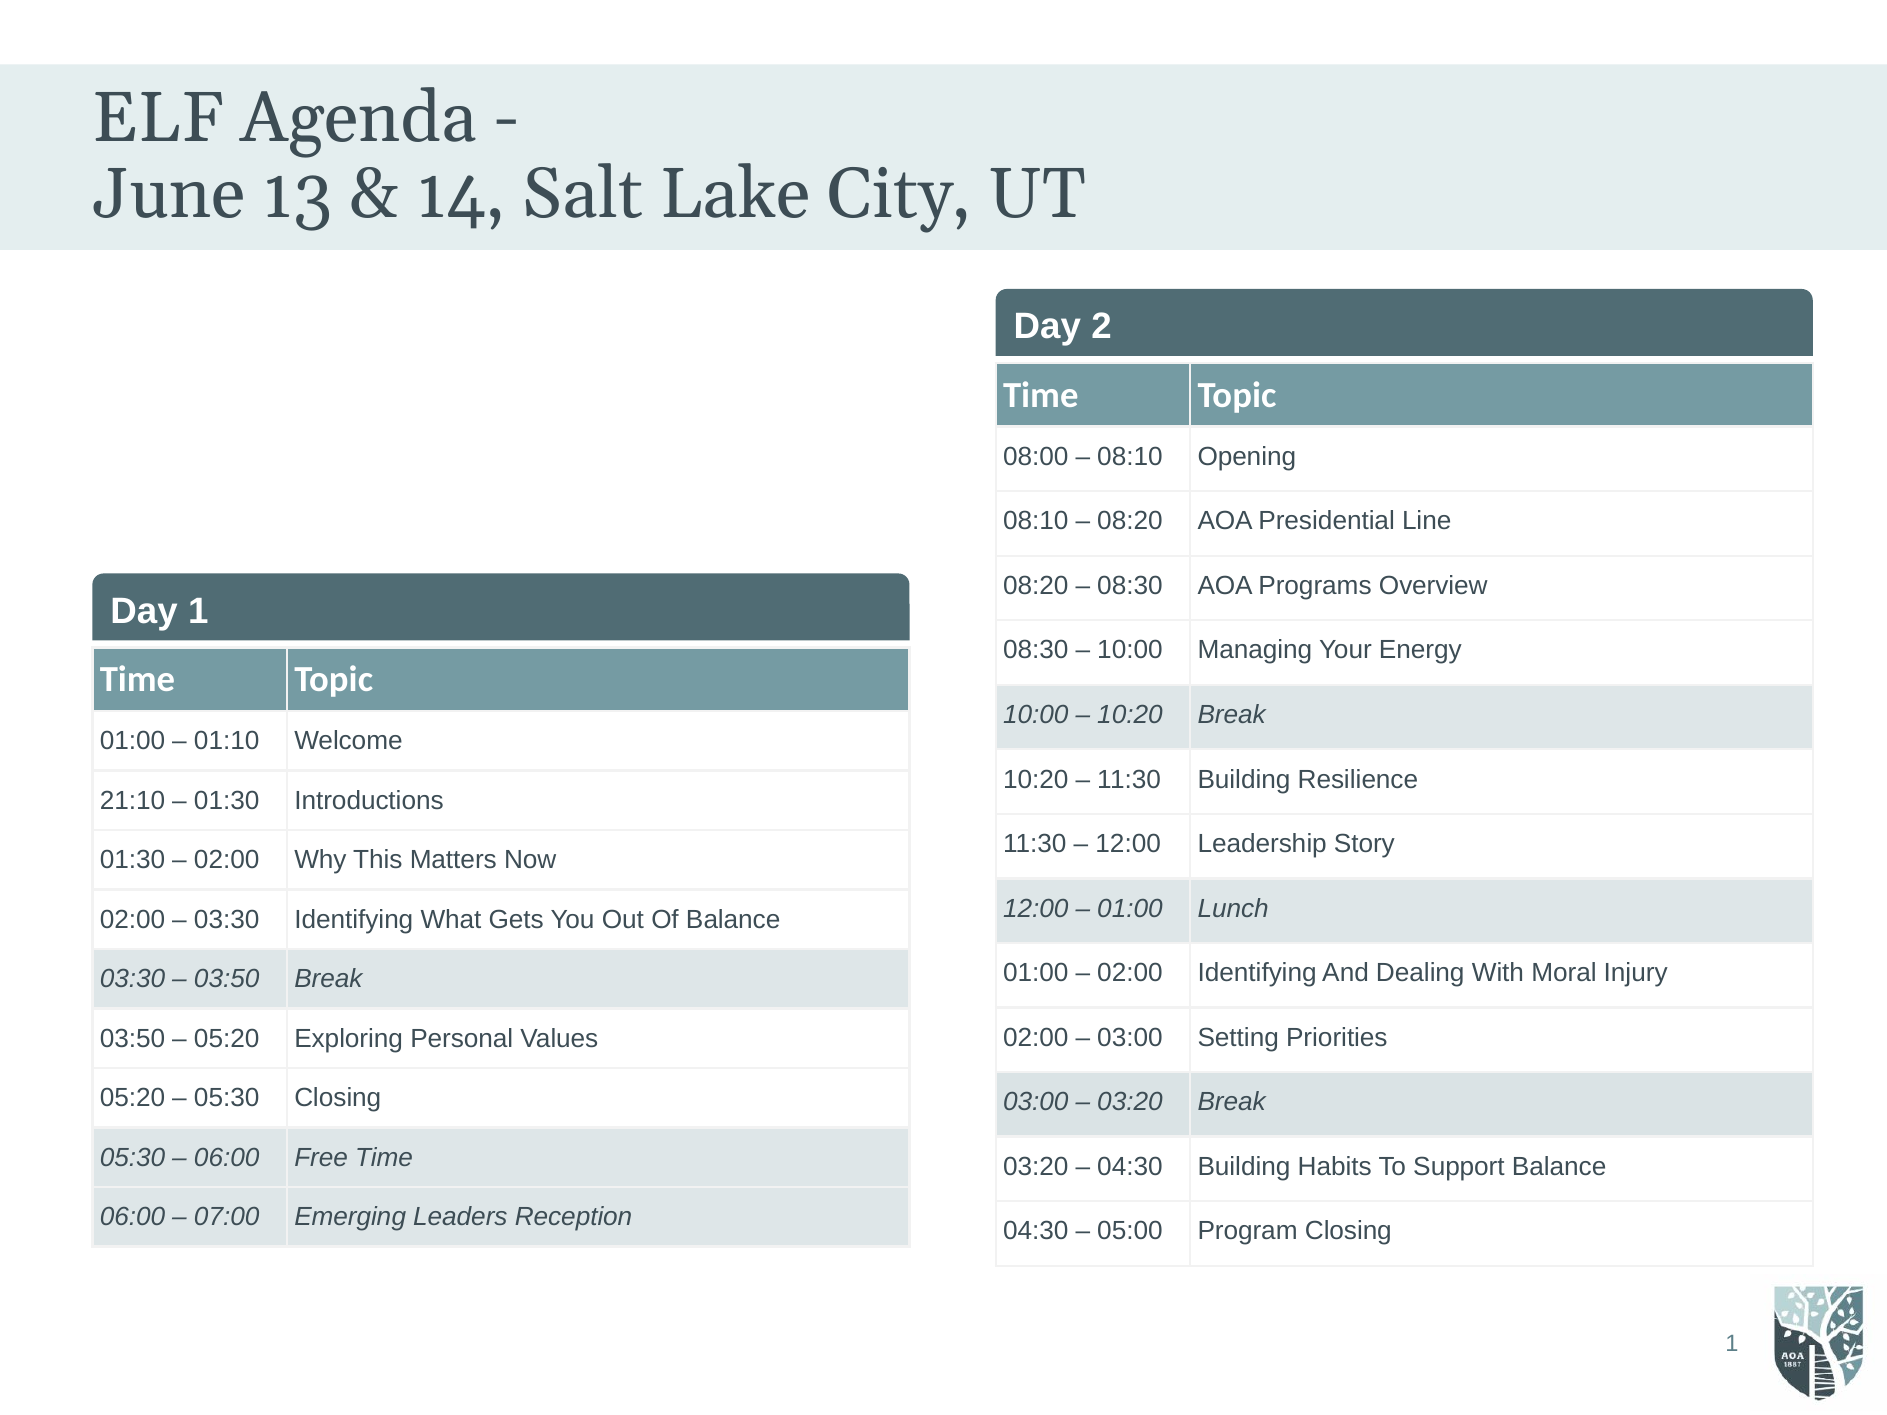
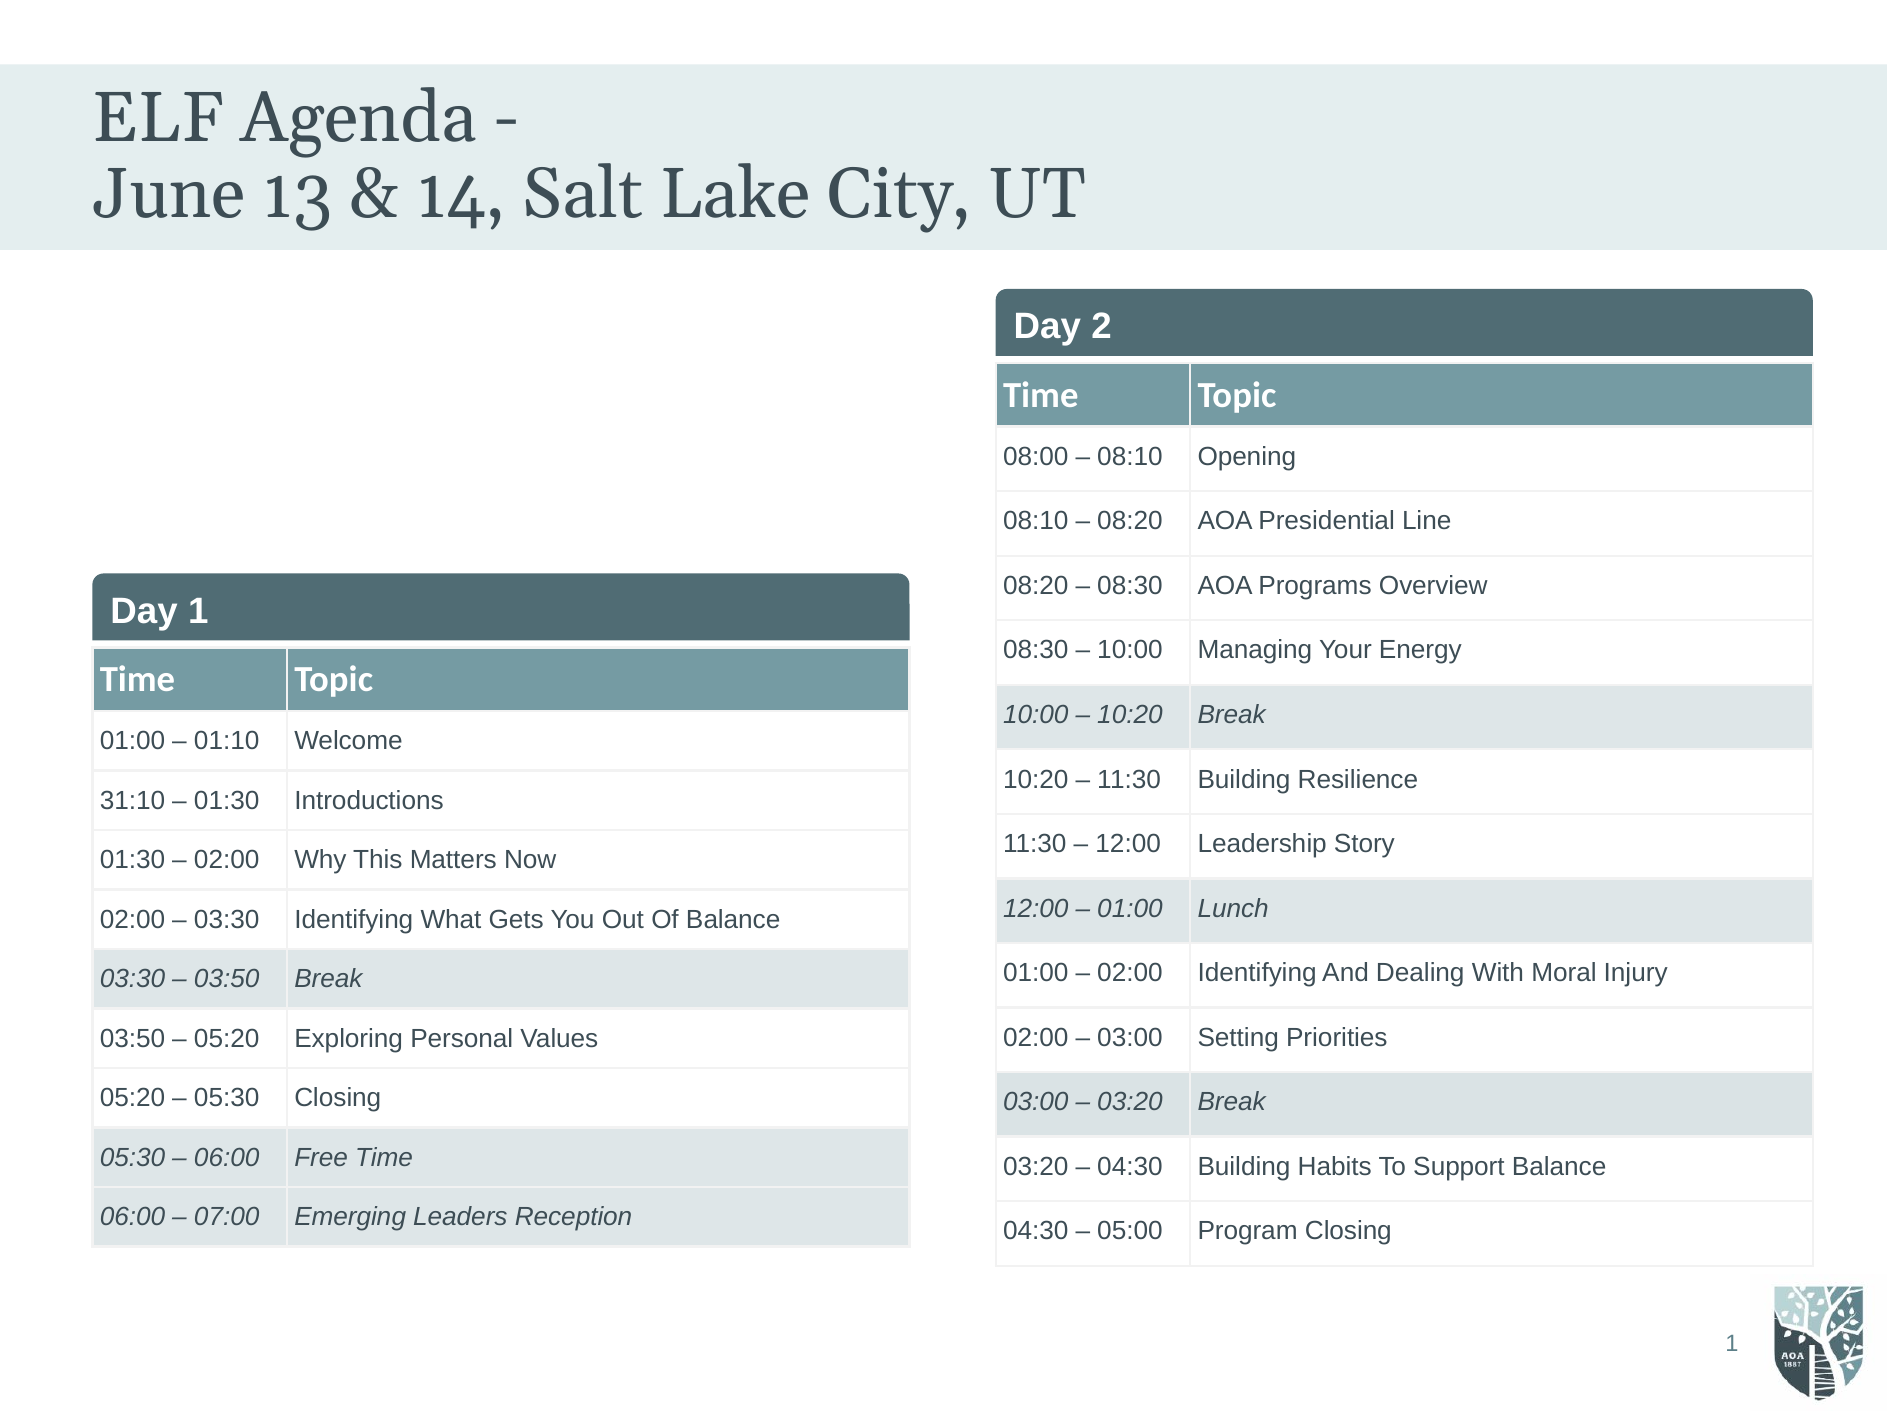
21:10: 21:10 -> 31:10
